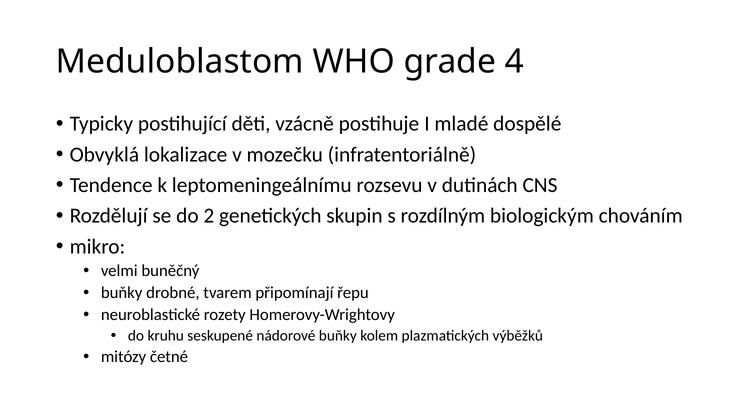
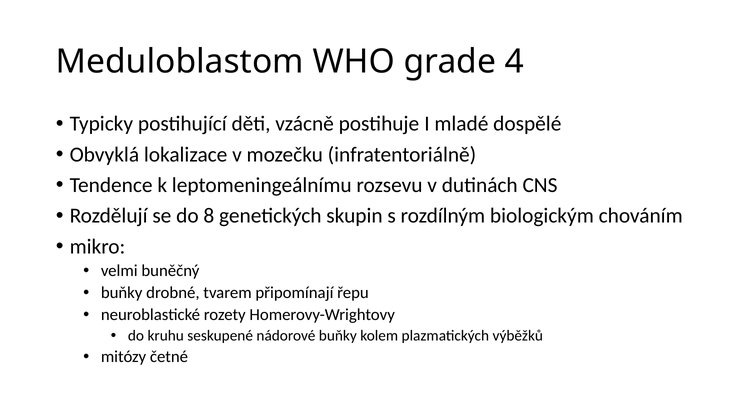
2: 2 -> 8
